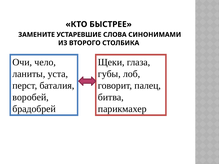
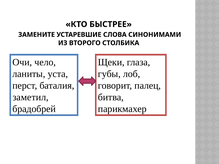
воробей: воробей -> заметил
